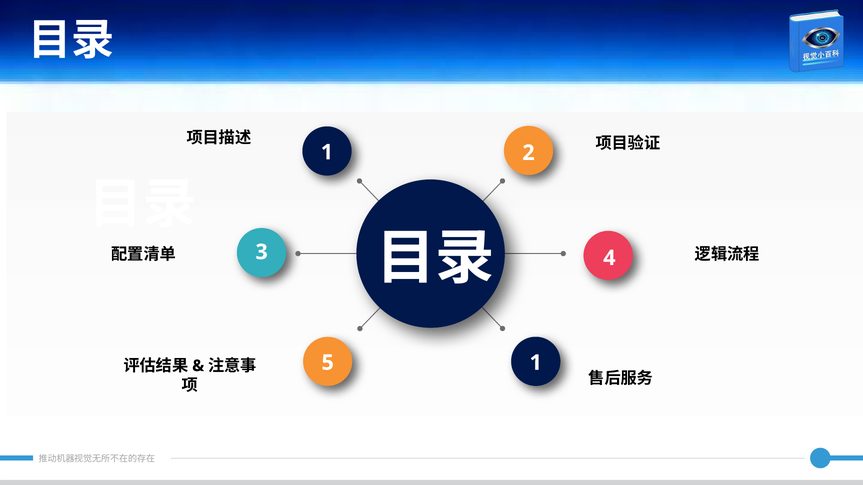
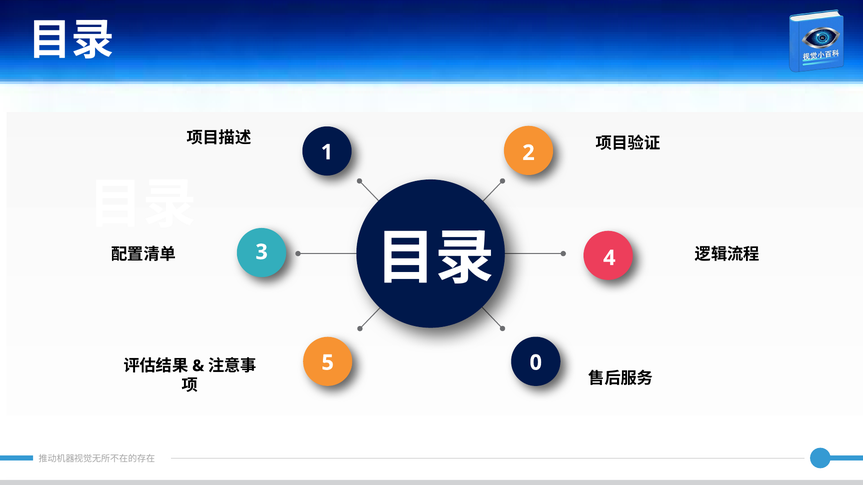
5 1: 1 -> 0
